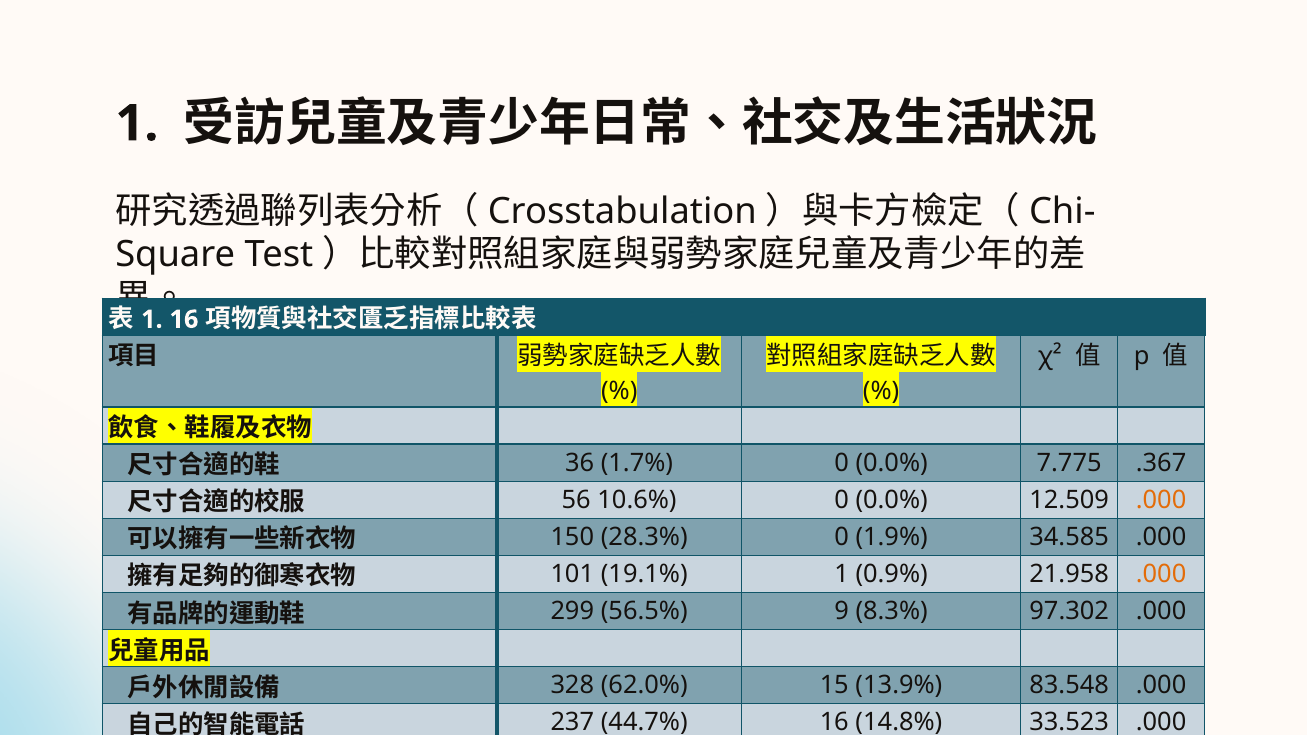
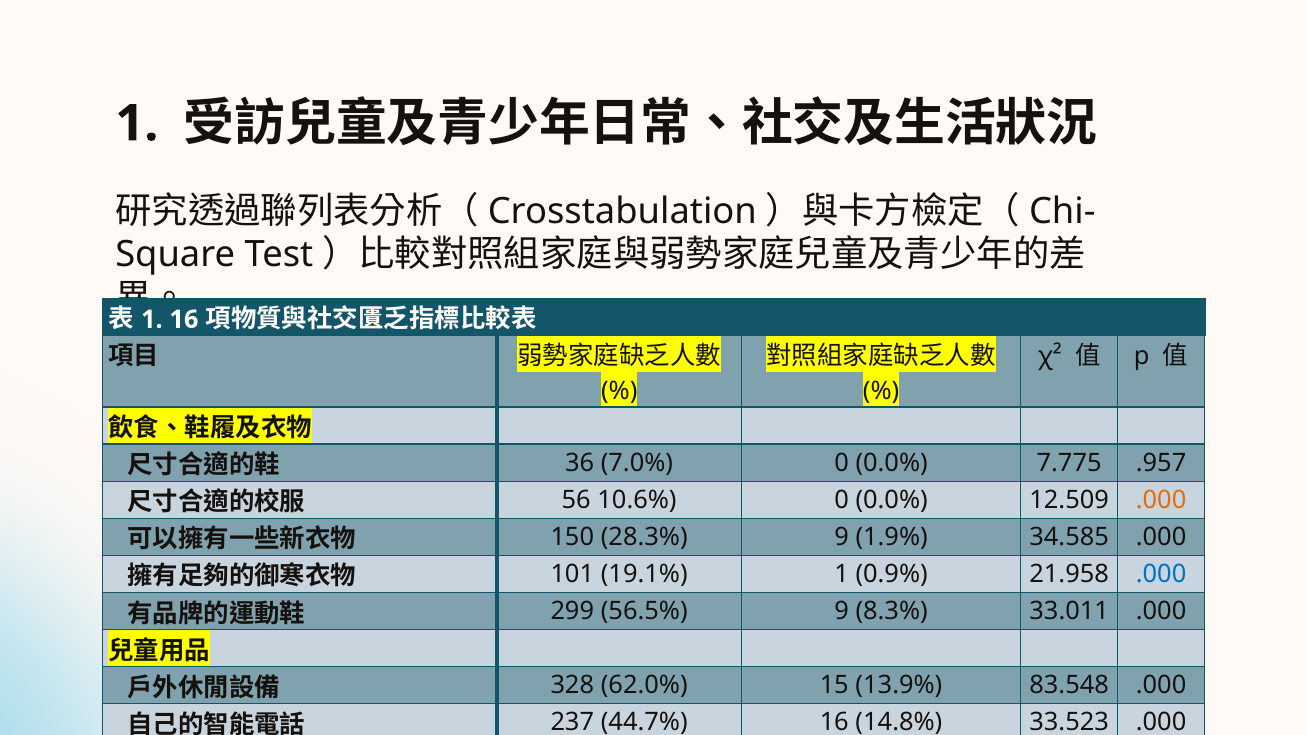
1.7%: 1.7% -> 7.0%
.367: .367 -> .957
28.3% 0: 0 -> 9
.000 at (1161, 574) colour: orange -> blue
97.302: 97.302 -> 33.011
